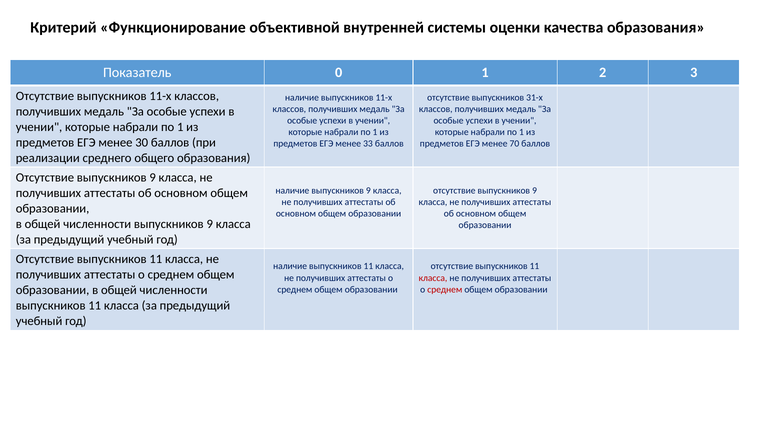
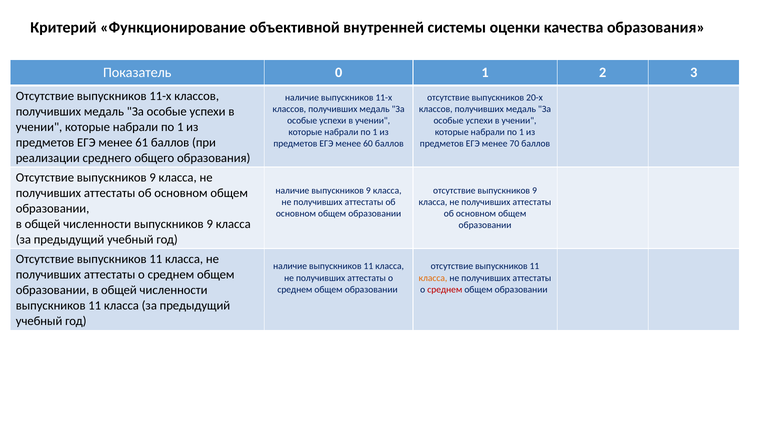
31-х: 31-х -> 20-х
30: 30 -> 61
33: 33 -> 60
класса at (433, 278) colour: red -> orange
